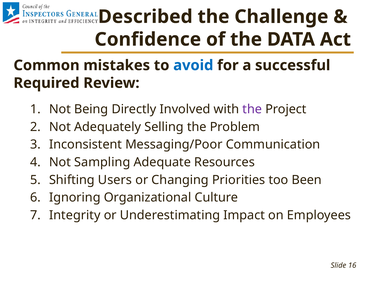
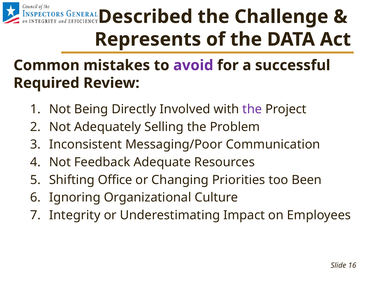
Confidence: Confidence -> Represents
avoid colour: blue -> purple
Sampling: Sampling -> Feedback
Users: Users -> Office
